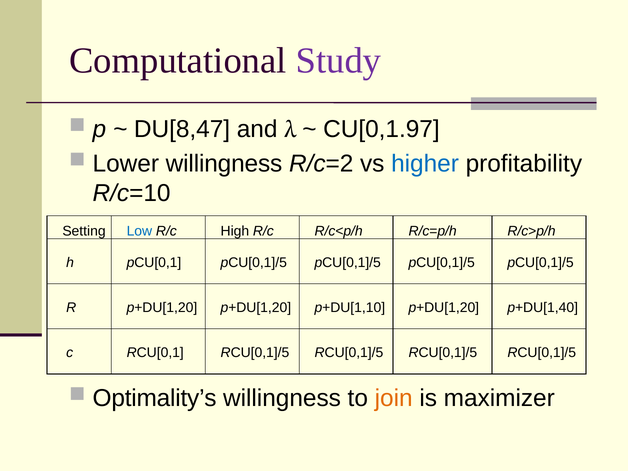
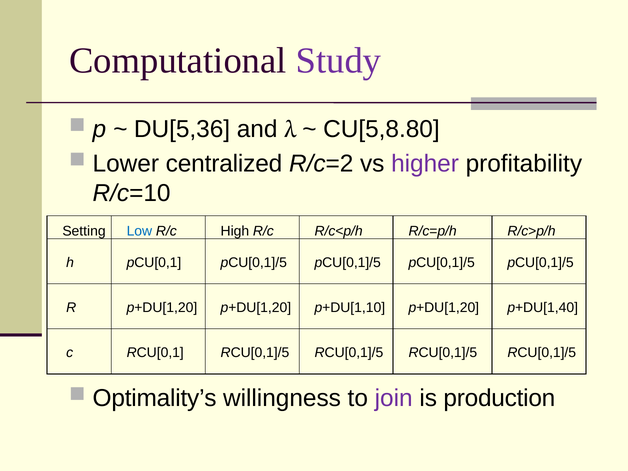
DU[8,47: DU[8,47 -> DU[5,36
CU[0,1.97: CU[0,1.97 -> CU[5,8.80
Lower willingness: willingness -> centralized
higher colour: blue -> purple
join colour: orange -> purple
maximizer: maximizer -> production
